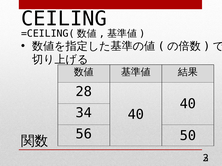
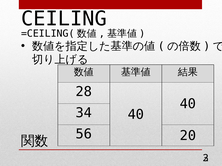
50: 50 -> 20
